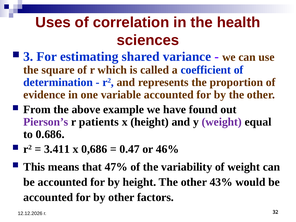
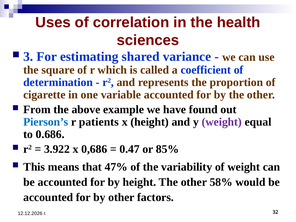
evidence: evidence -> cigarette
Pierson’s colour: purple -> blue
3.411: 3.411 -> 3.922
46%: 46% -> 85%
43%: 43% -> 58%
